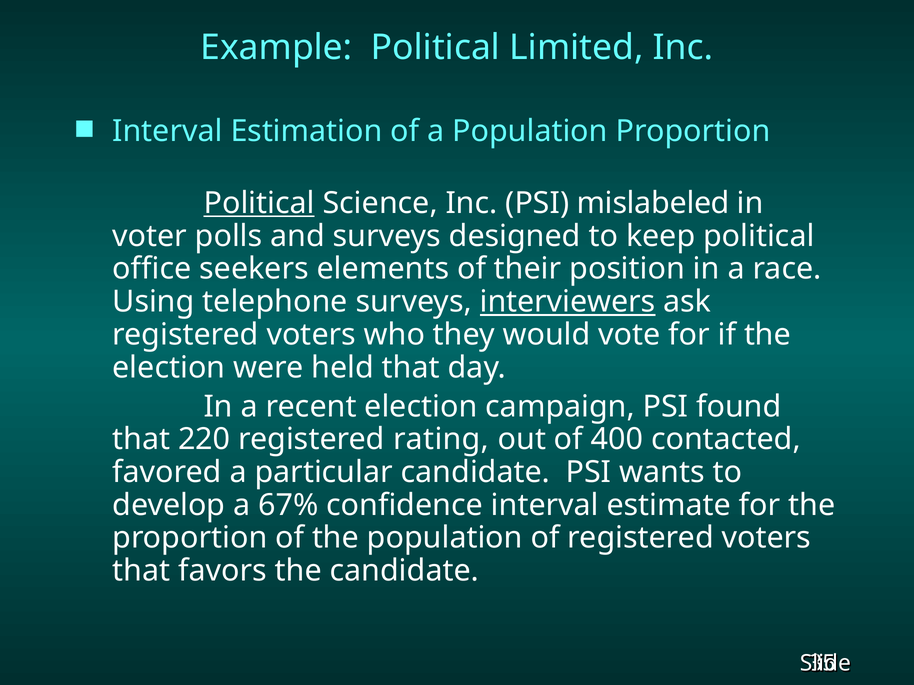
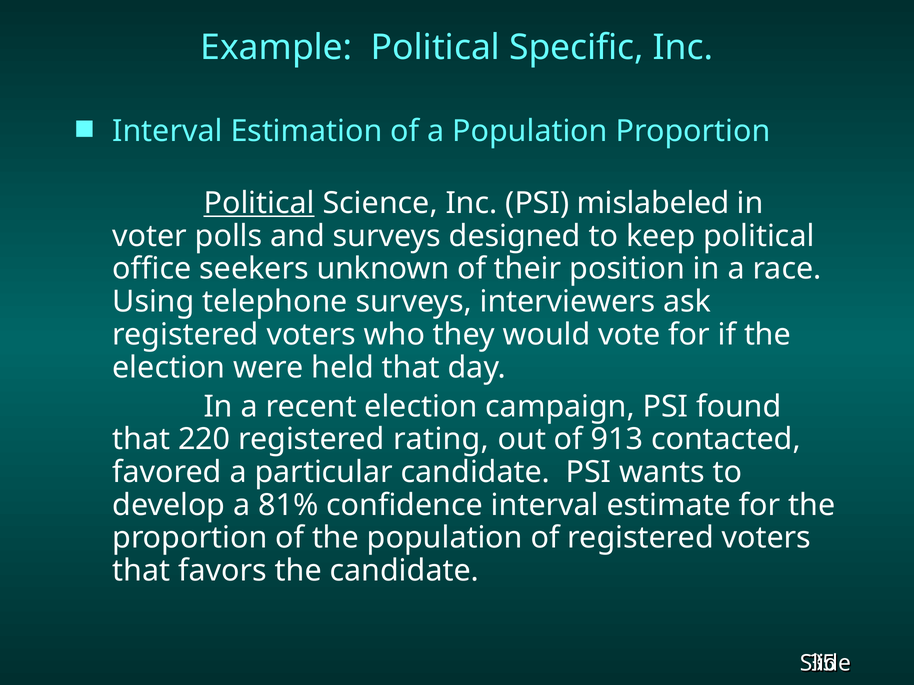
Limited: Limited -> Specific
elements: elements -> unknown
interviewers underline: present -> none
400: 400 -> 913
67%: 67% -> 81%
